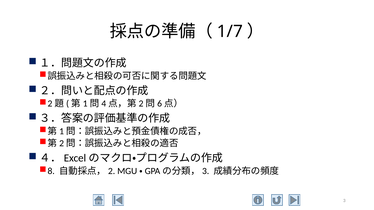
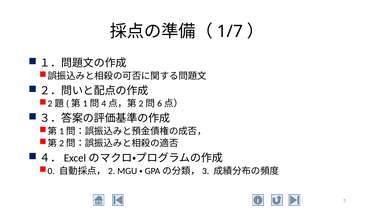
8: 8 -> 0
